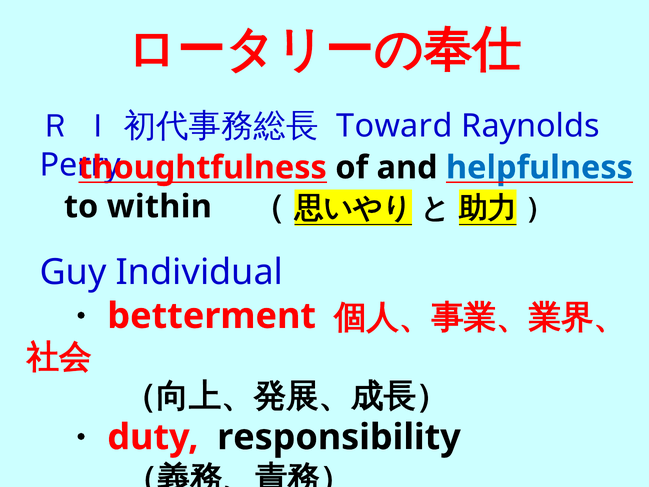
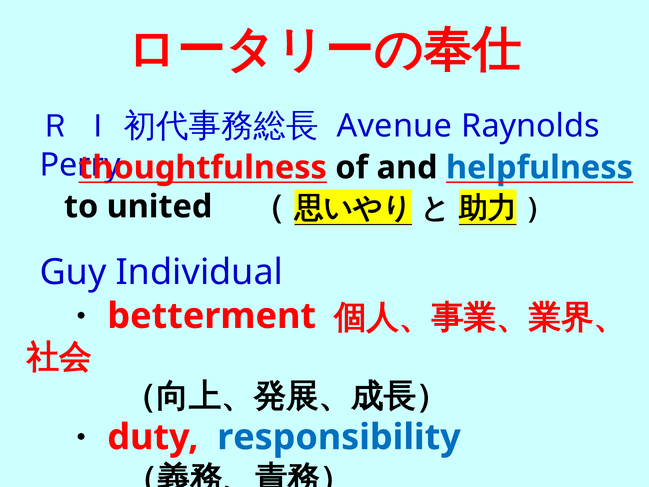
Toward: Toward -> Avenue
within: within -> united
responsibility colour: black -> blue
